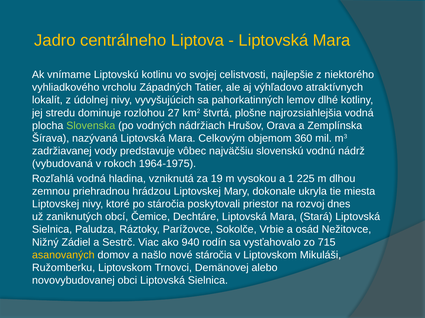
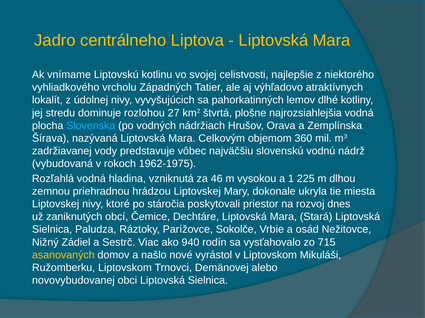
Slovenska colour: light green -> light blue
1964-1975: 1964-1975 -> 1962-1975
19: 19 -> 46
nové stáročia: stáročia -> vyrástol
